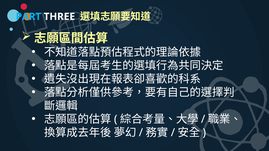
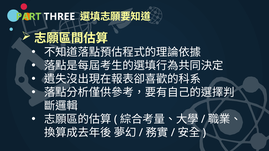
PART colour: light blue -> light green
